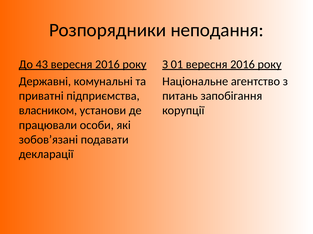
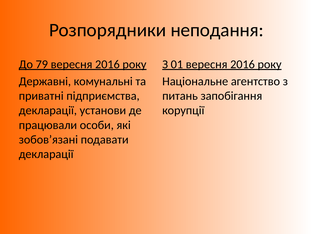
43: 43 -> 79
власником at (48, 111): власником -> декларації
